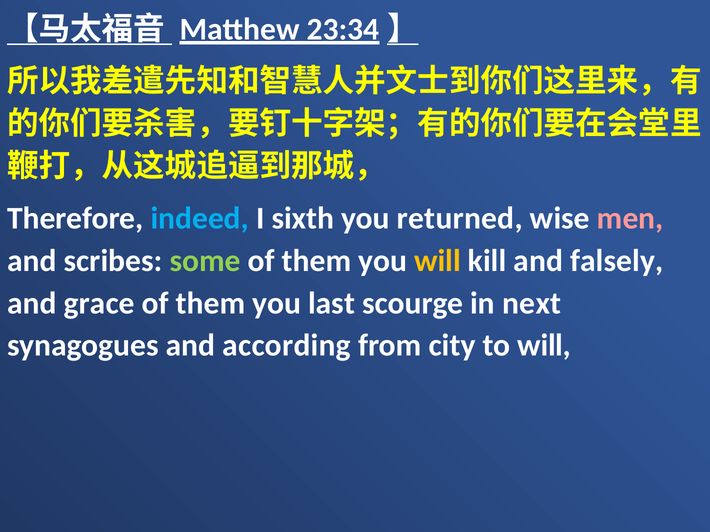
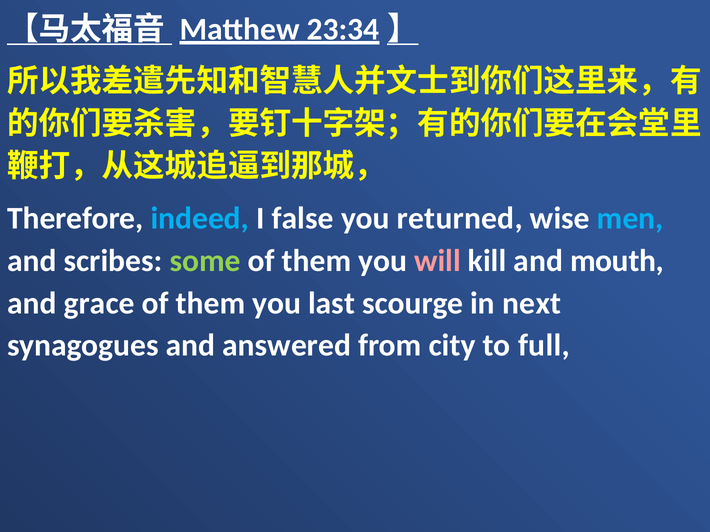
sixth: sixth -> false
men colour: pink -> light blue
will at (437, 261) colour: yellow -> pink
falsely: falsely -> mouth
according: according -> answered
to will: will -> full
